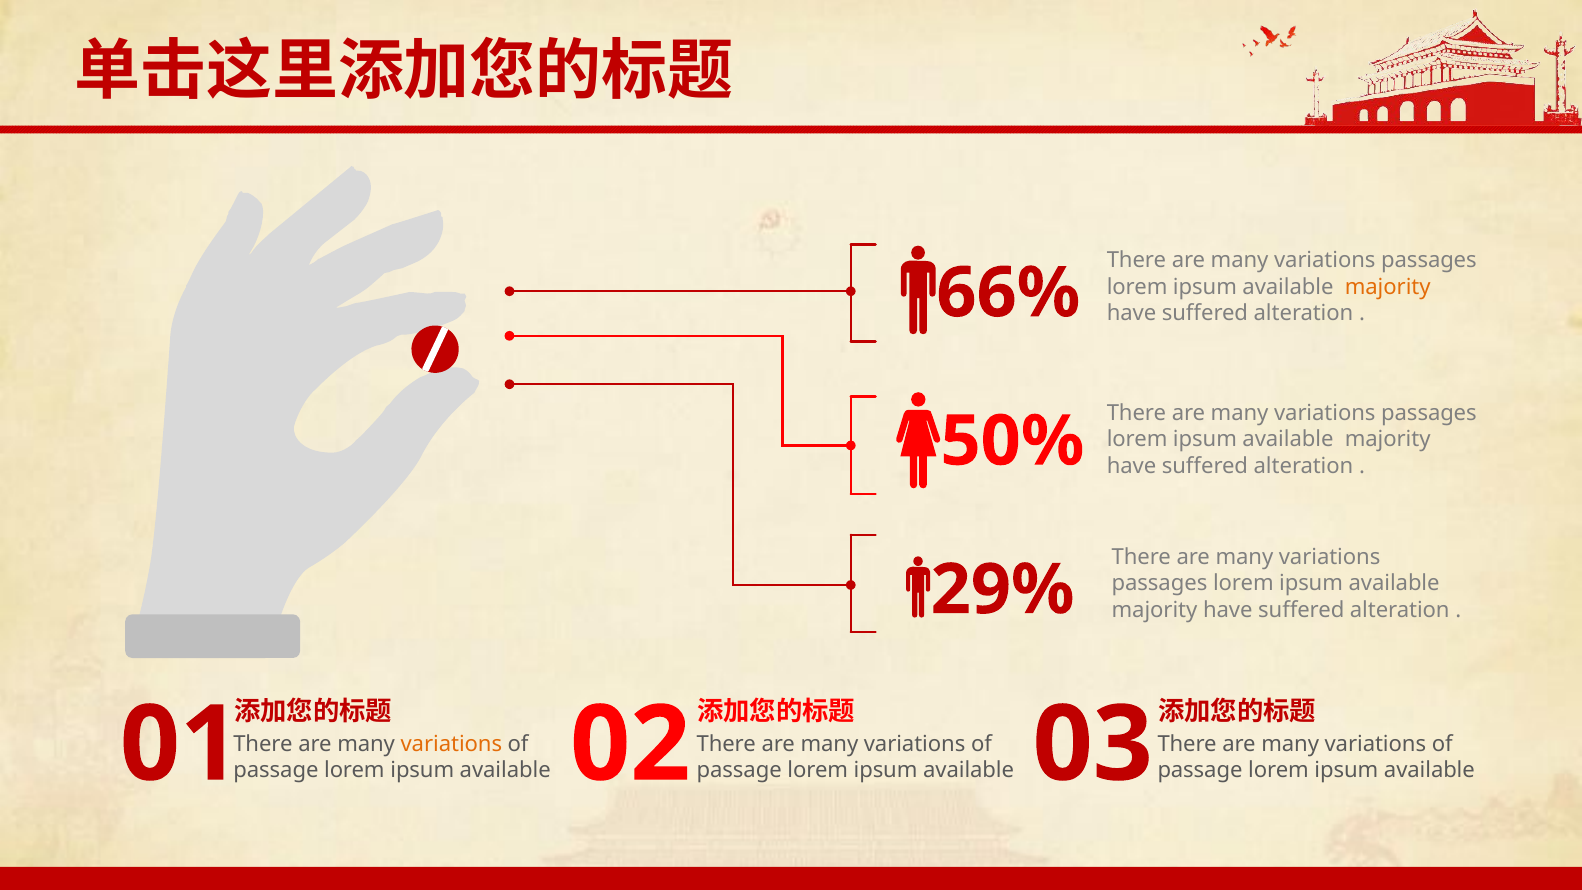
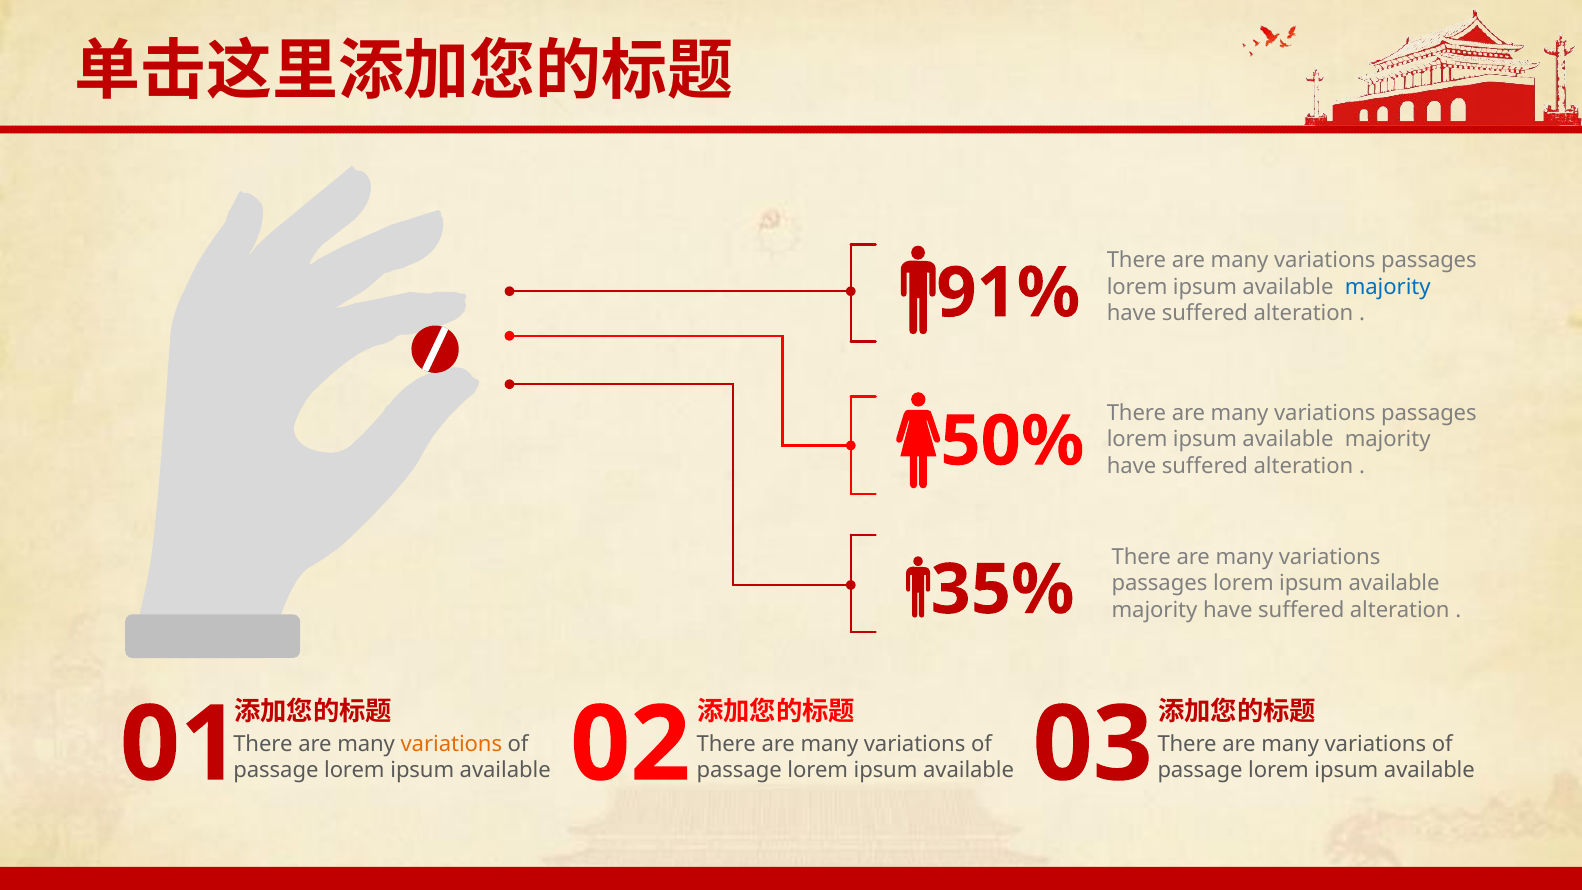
majority at (1388, 287) colour: orange -> blue
66%: 66% -> 91%
29%: 29% -> 35%
